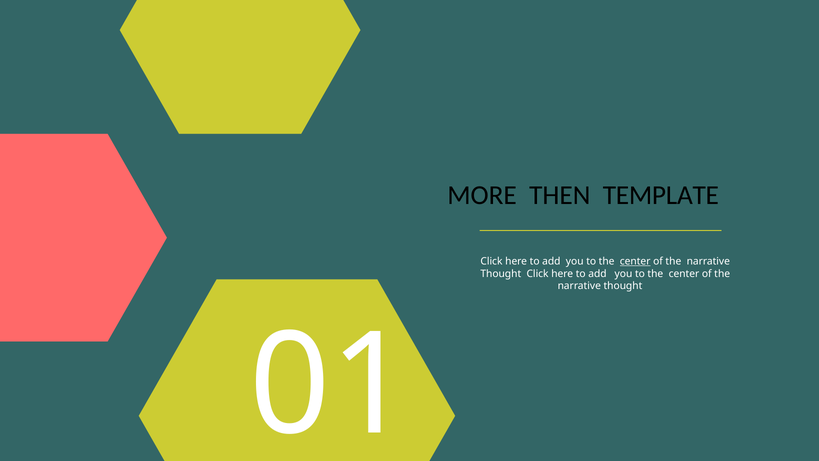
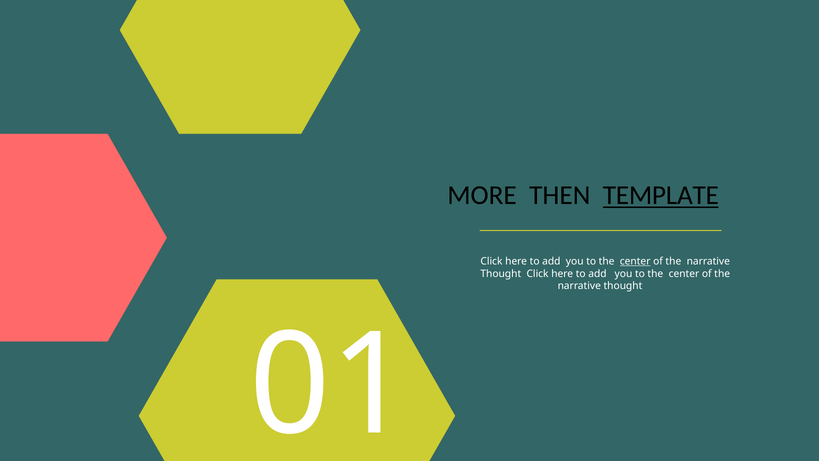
TEMPLATE underline: none -> present
